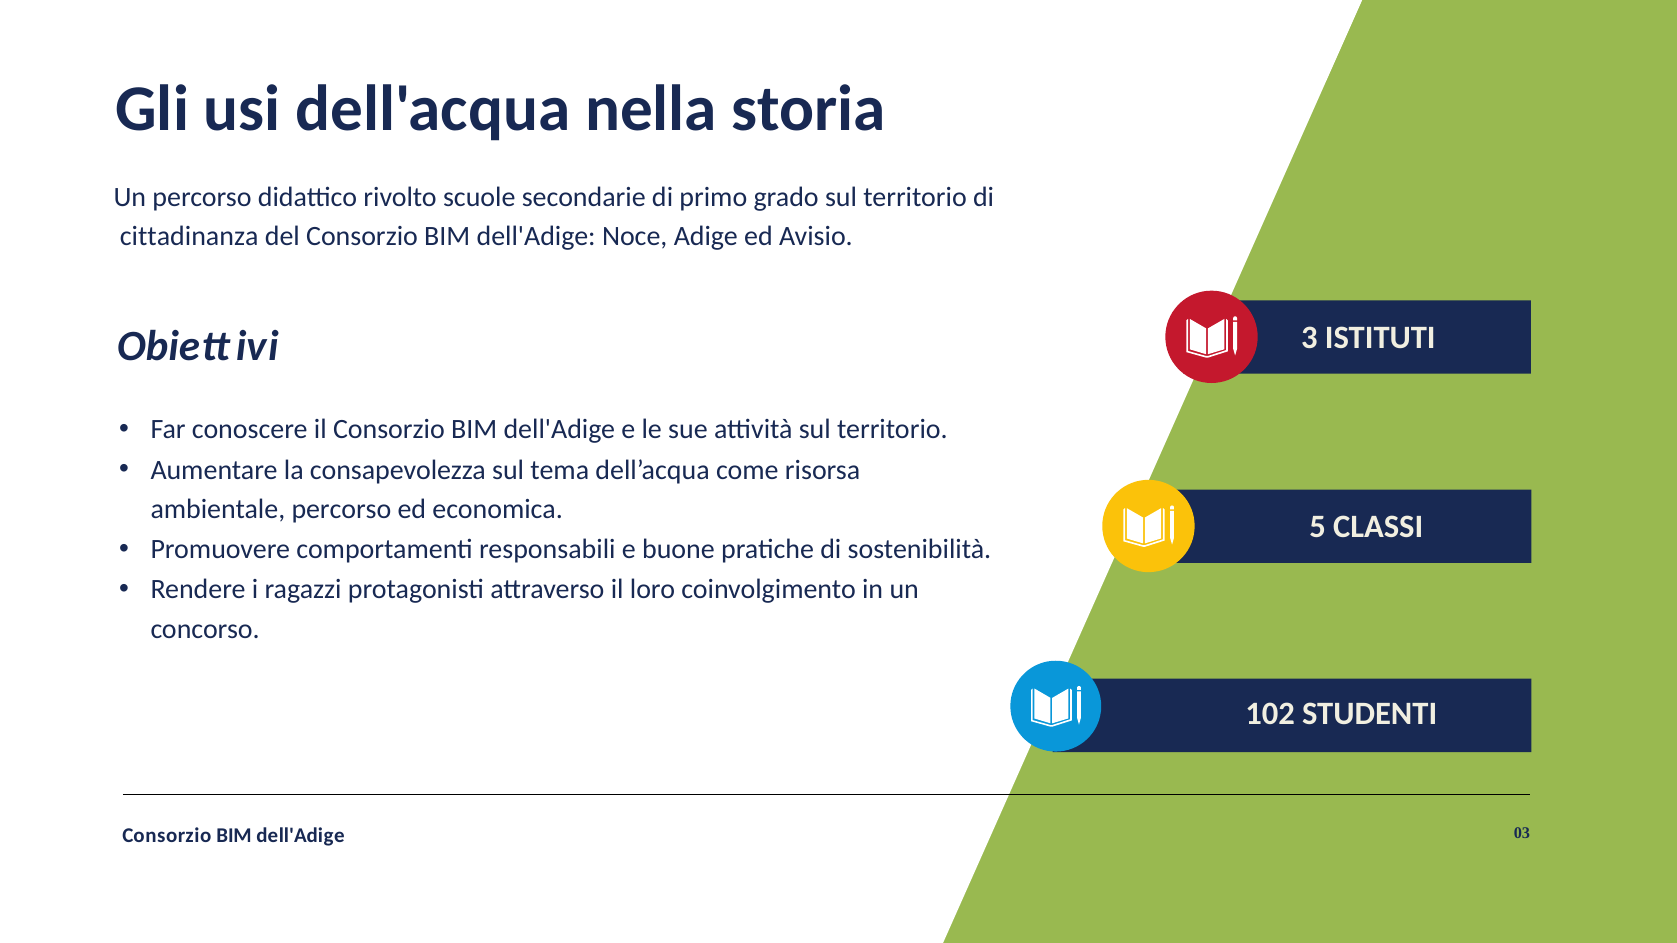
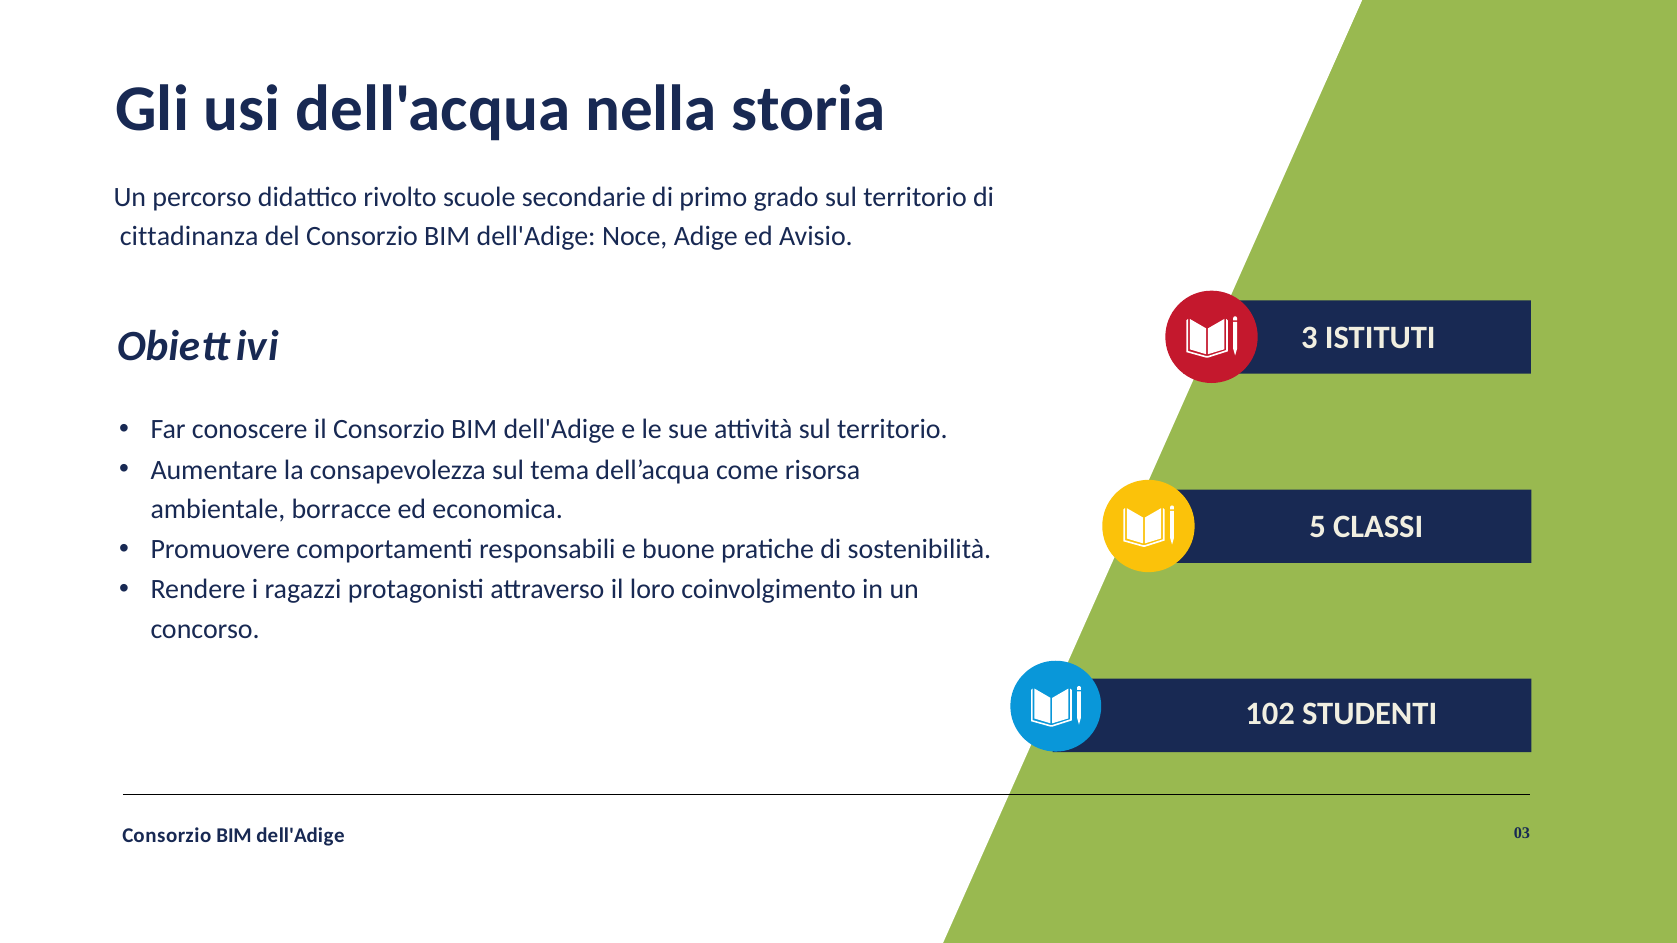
ambientale percorso: percorso -> borracce
